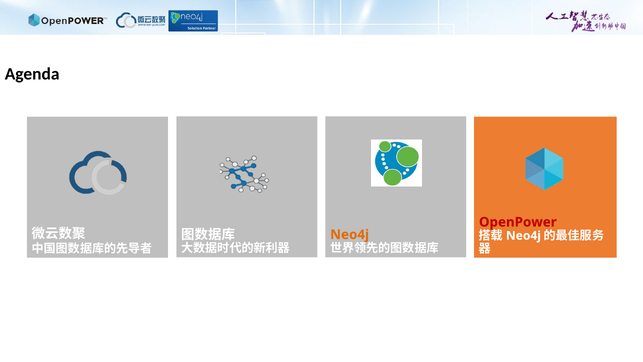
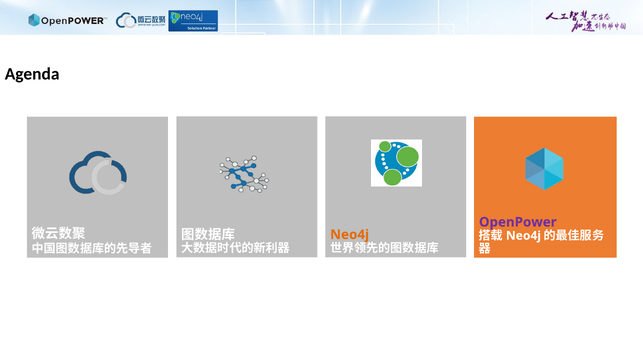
OpenPower colour: red -> purple
